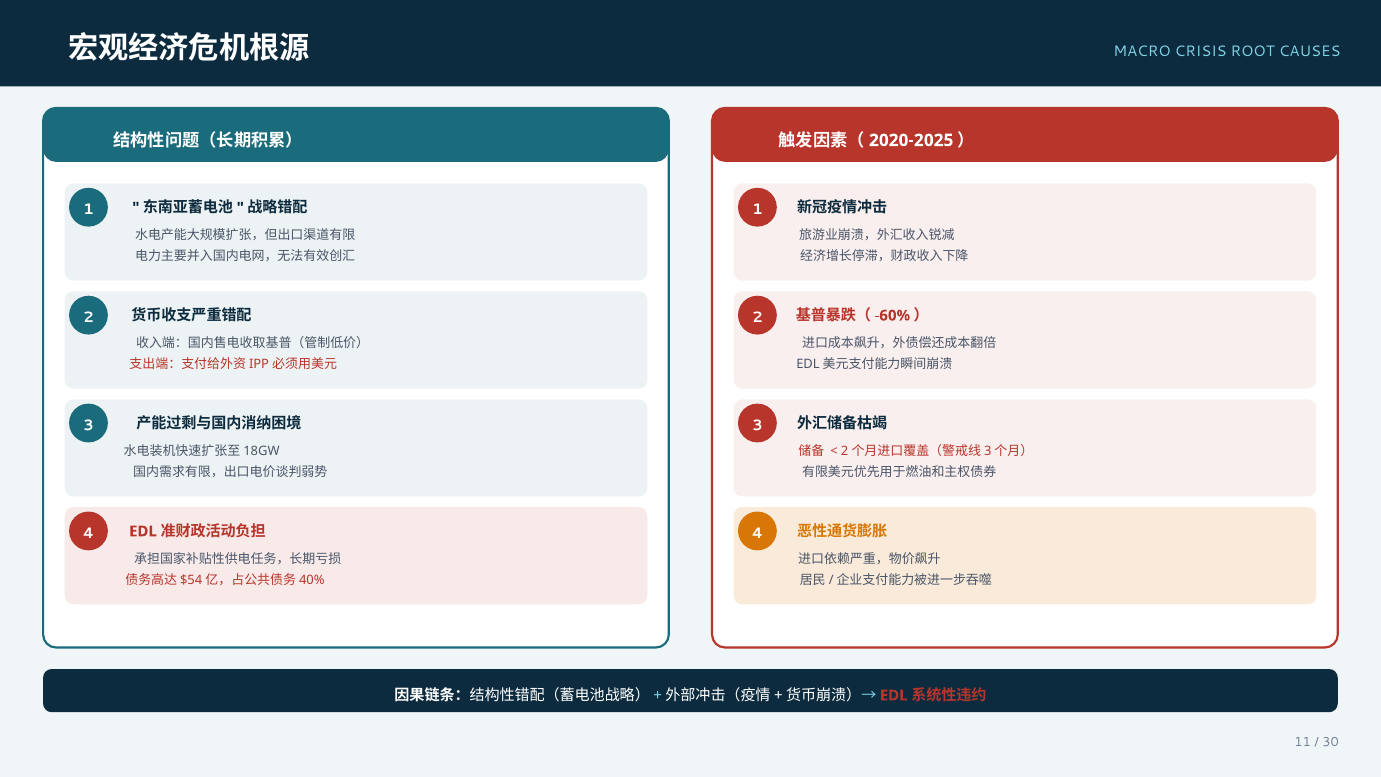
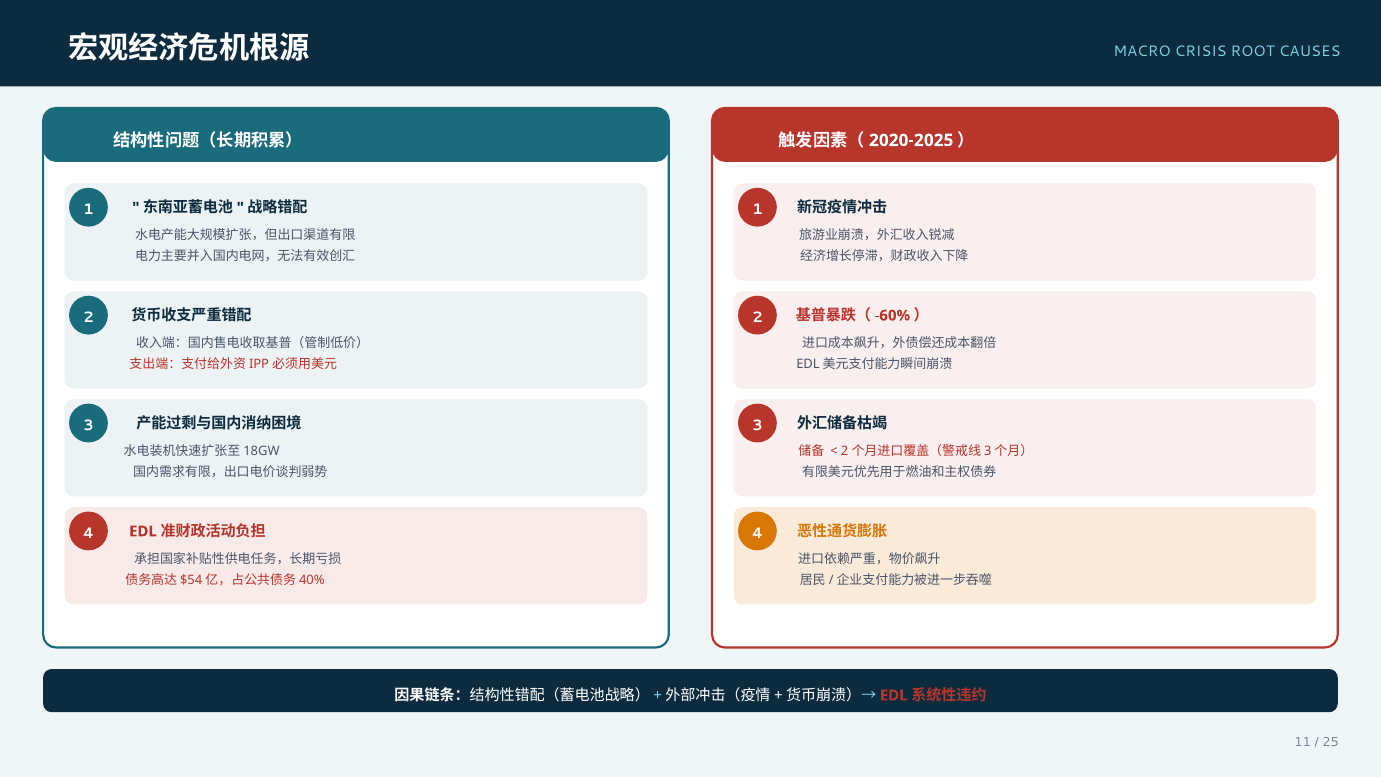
30: 30 -> 25
